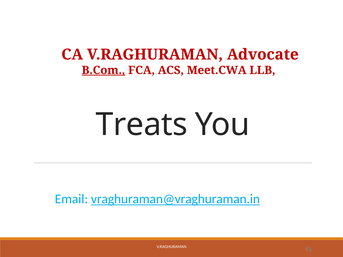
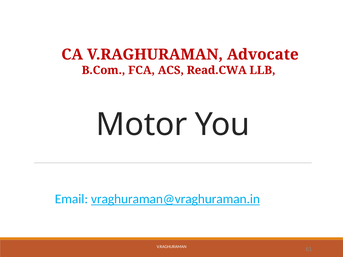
B.Com underline: present -> none
Meet.CWA: Meet.CWA -> Read.CWA
Treats: Treats -> Motor
